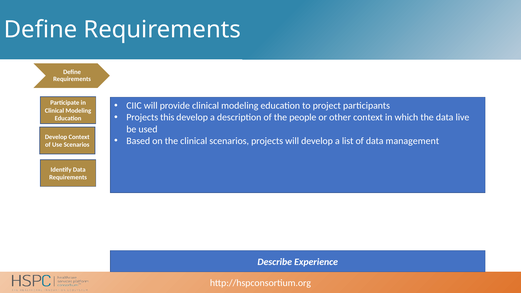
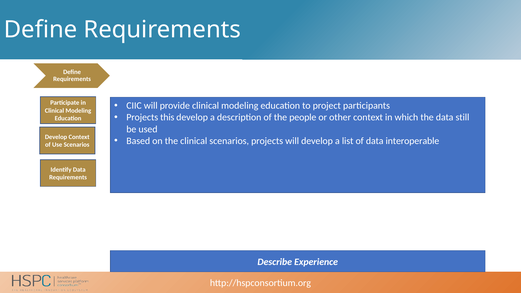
live: live -> still
management: management -> interoperable
